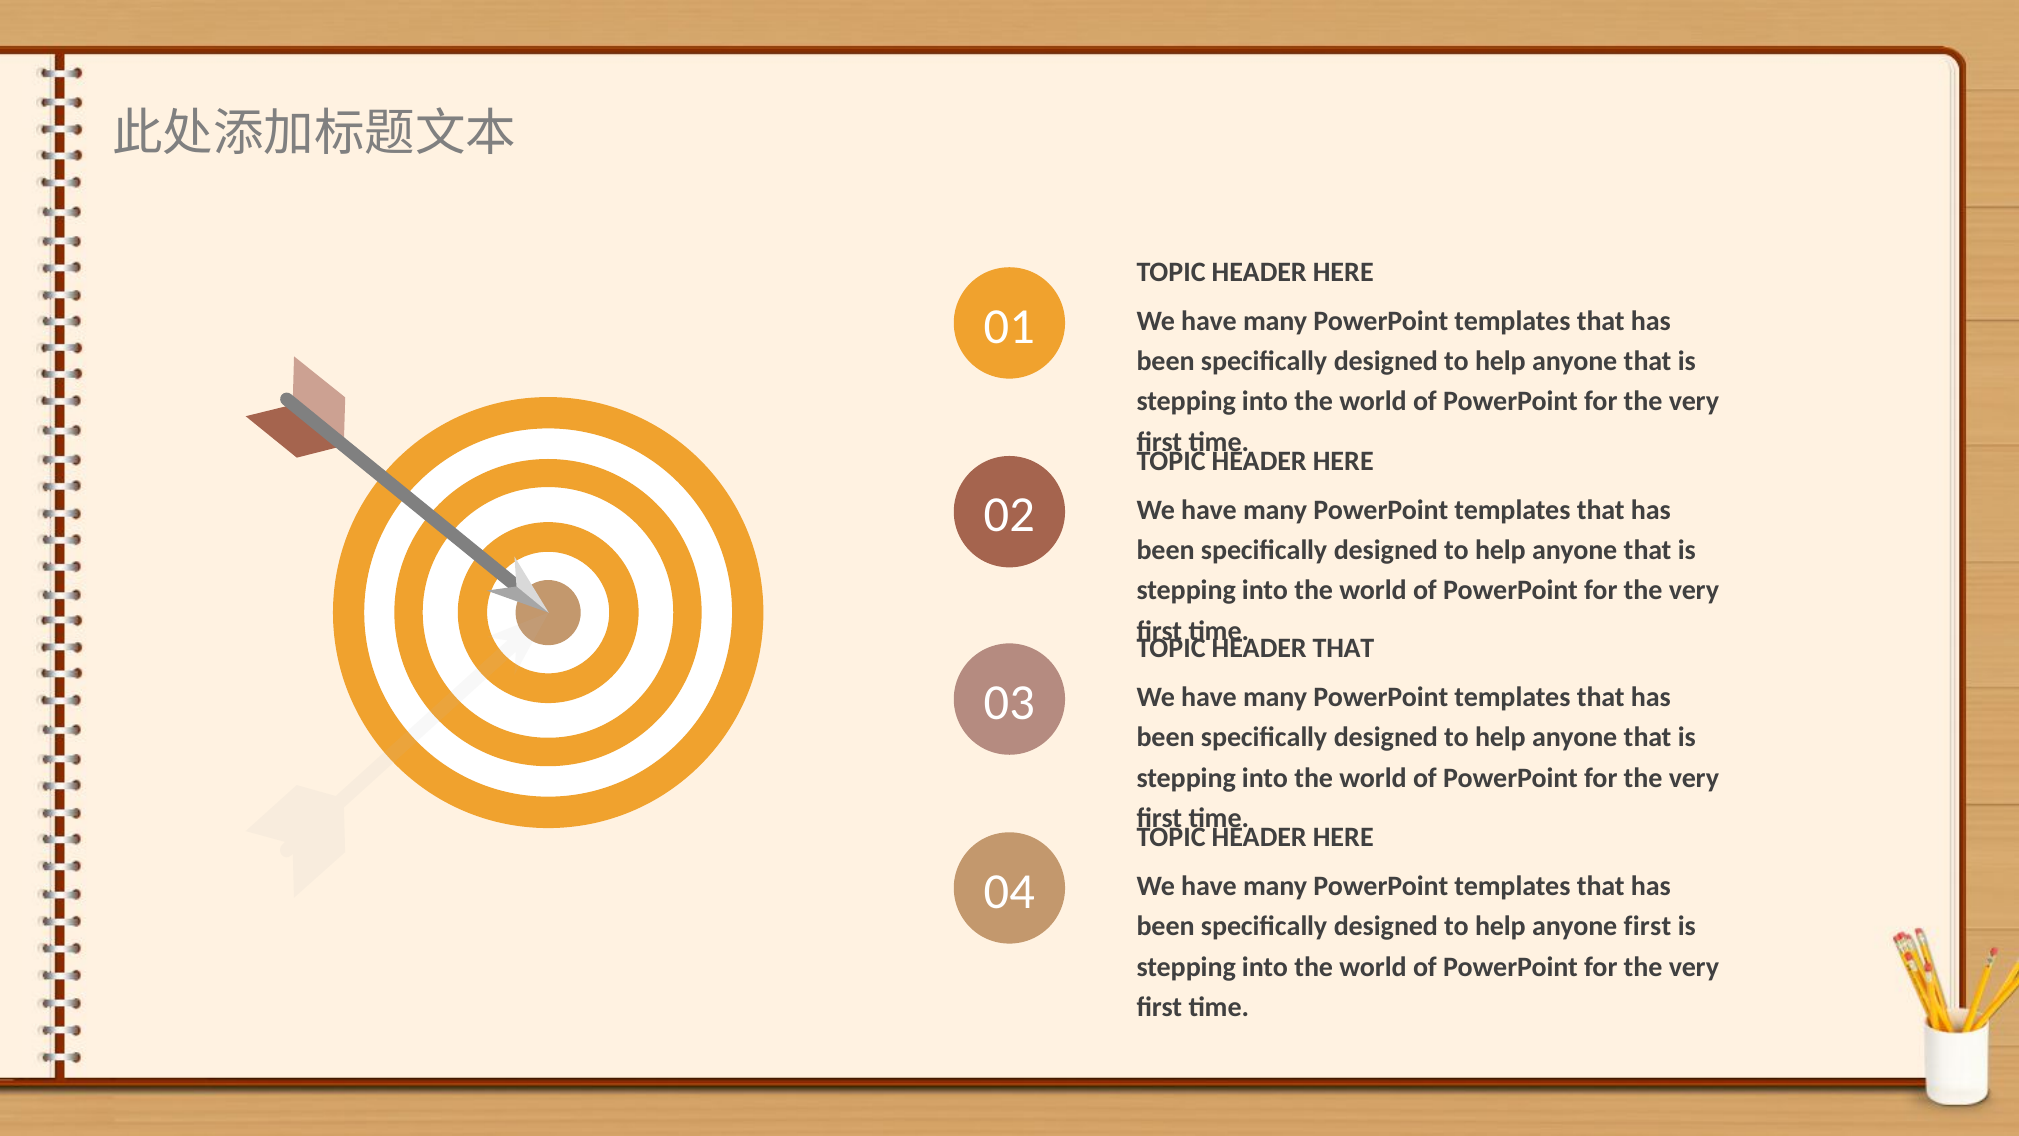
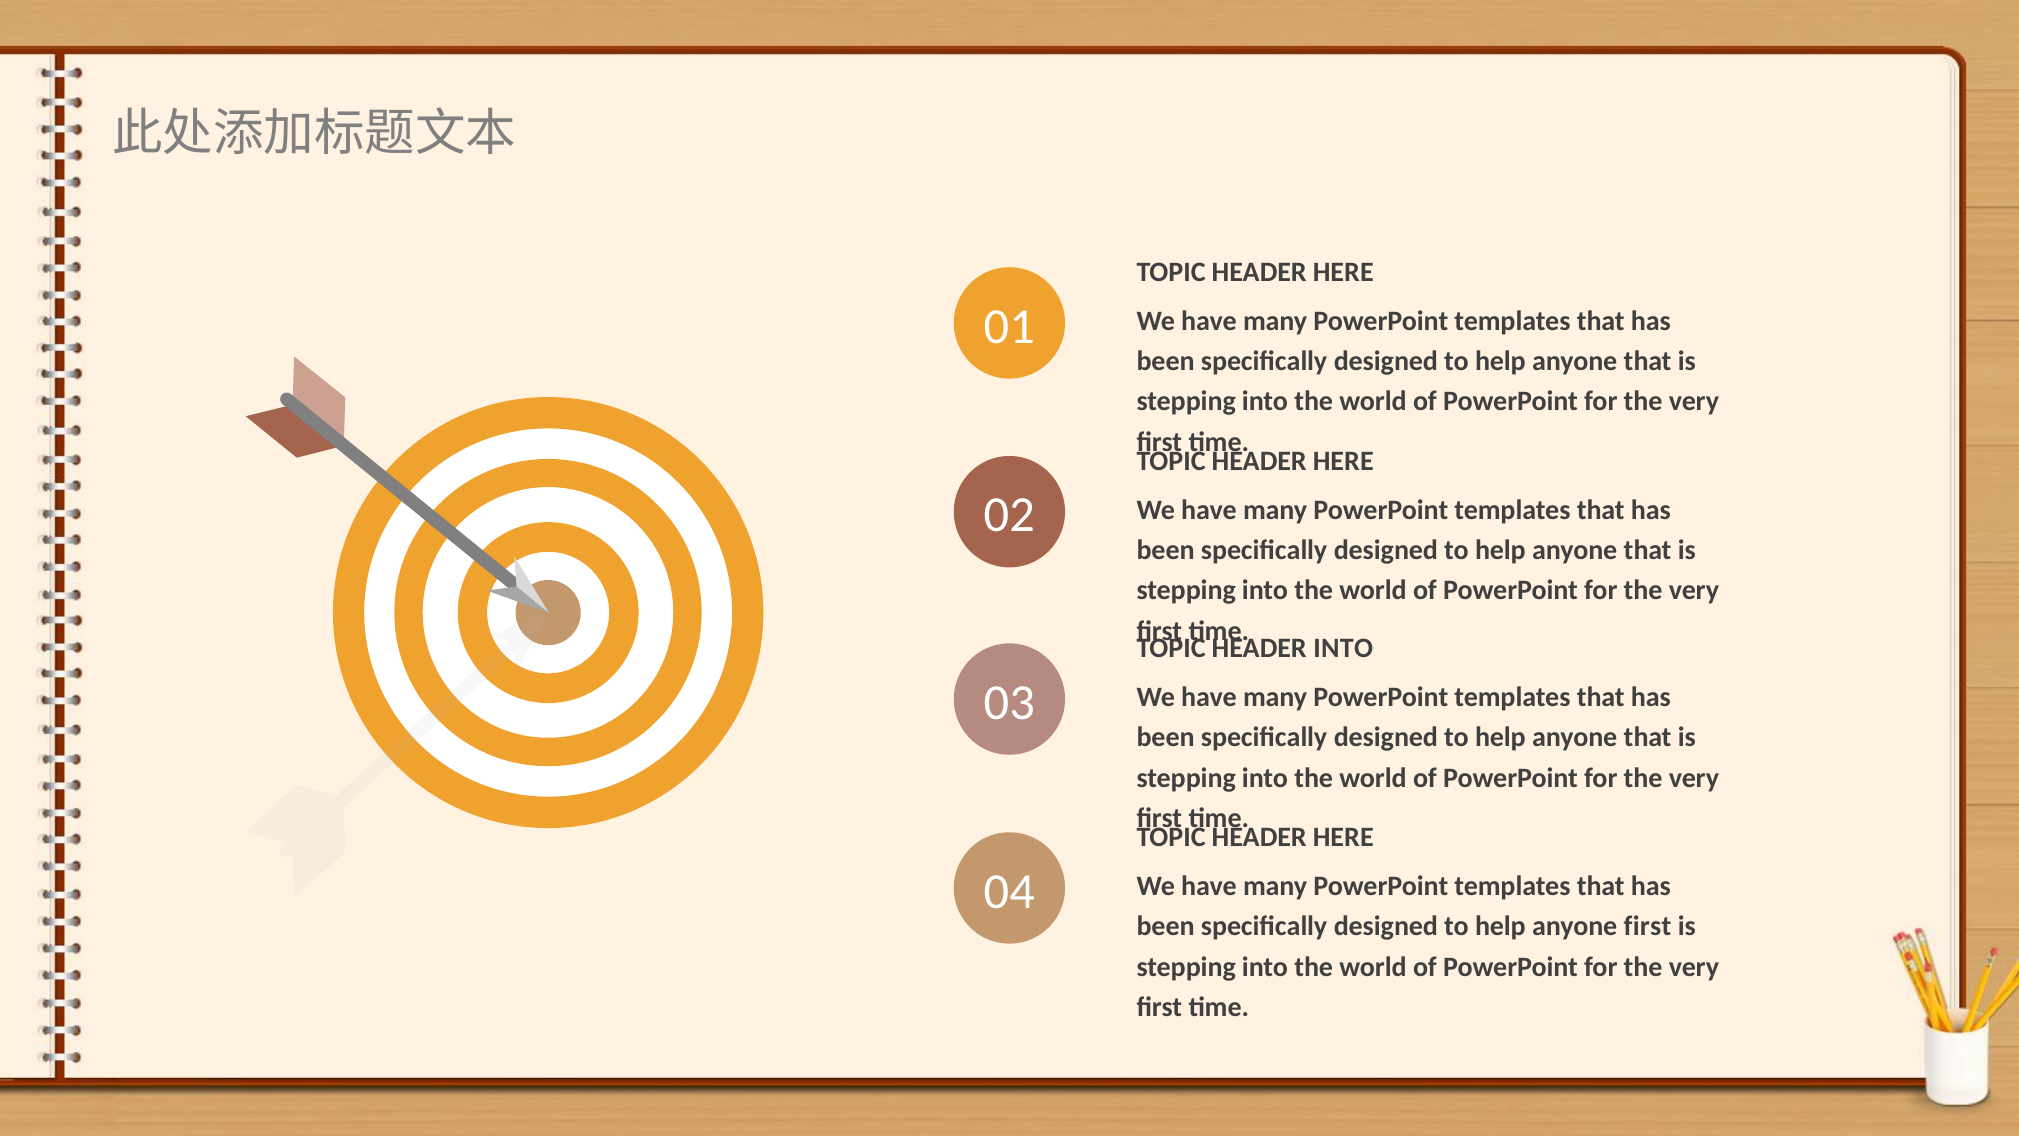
HEADER THAT: THAT -> INTO
